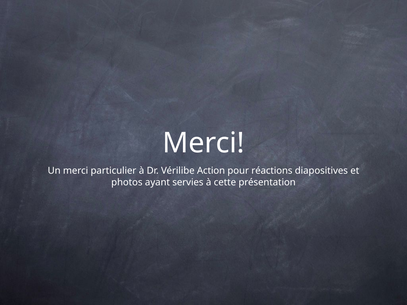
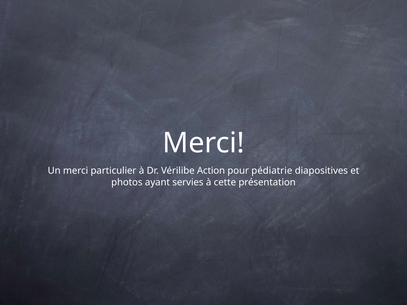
réactions: réactions -> pédiatrie
